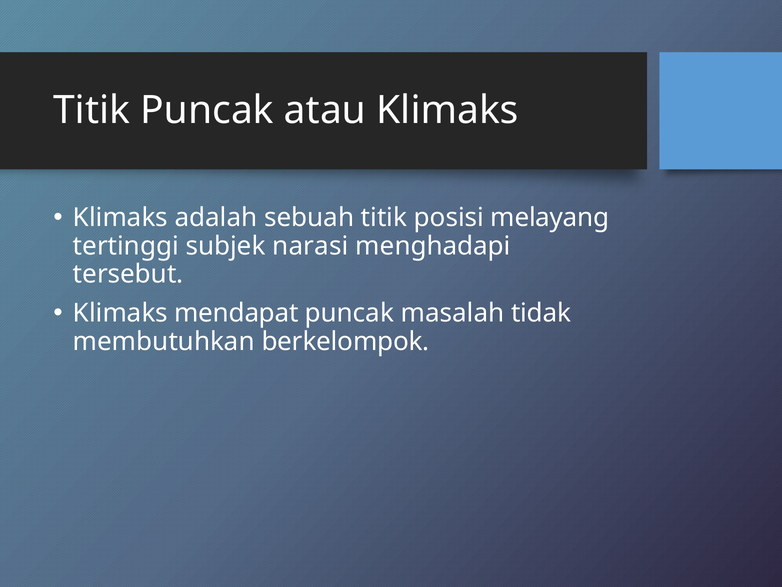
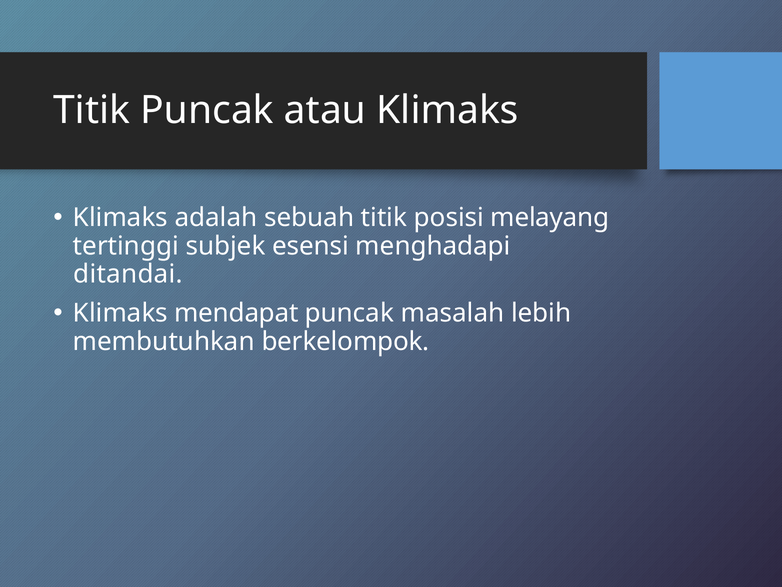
narasi: narasi -> esensi
tersebut: tersebut -> ditandai
tidak: tidak -> lebih
